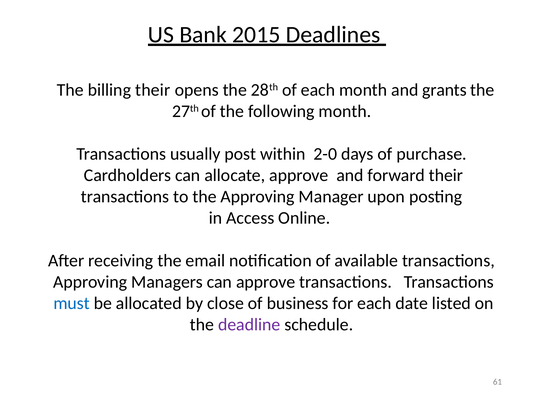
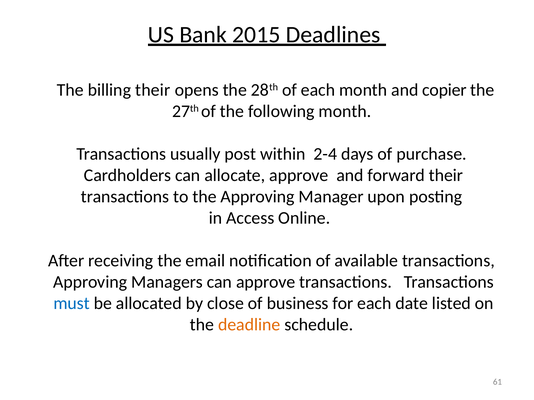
grants: grants -> copier
2-0: 2-0 -> 2-4
deadline colour: purple -> orange
